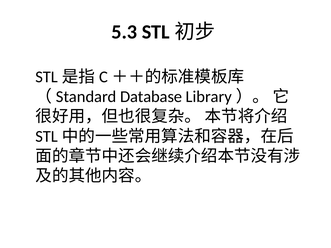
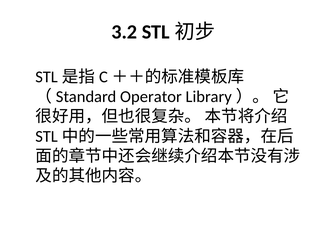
5.3: 5.3 -> 3.2
Database: Database -> Operator
